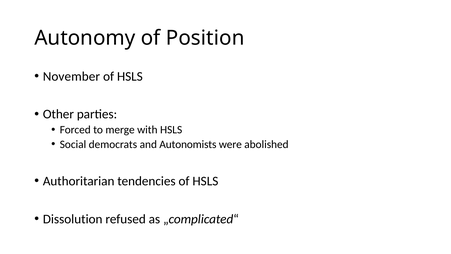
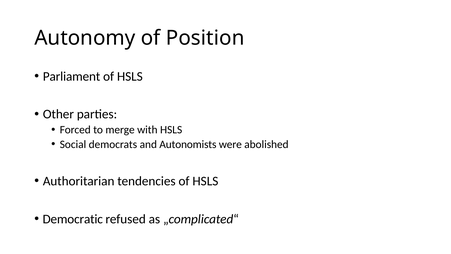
November: November -> Parliament
Dissolution: Dissolution -> Democratic
